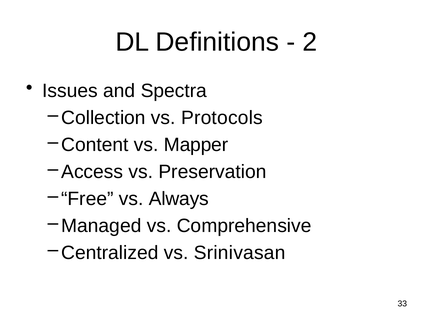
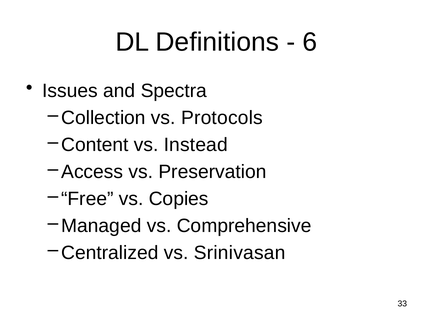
2: 2 -> 6
Mapper: Mapper -> Instead
Always: Always -> Copies
